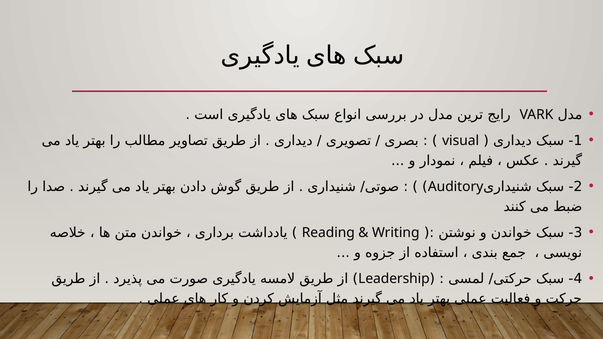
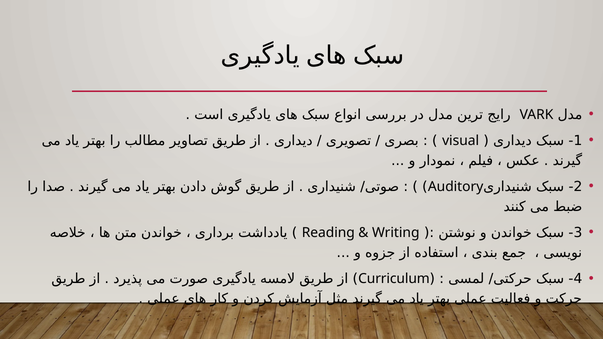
Leadership: Leadership -> Curriculum
